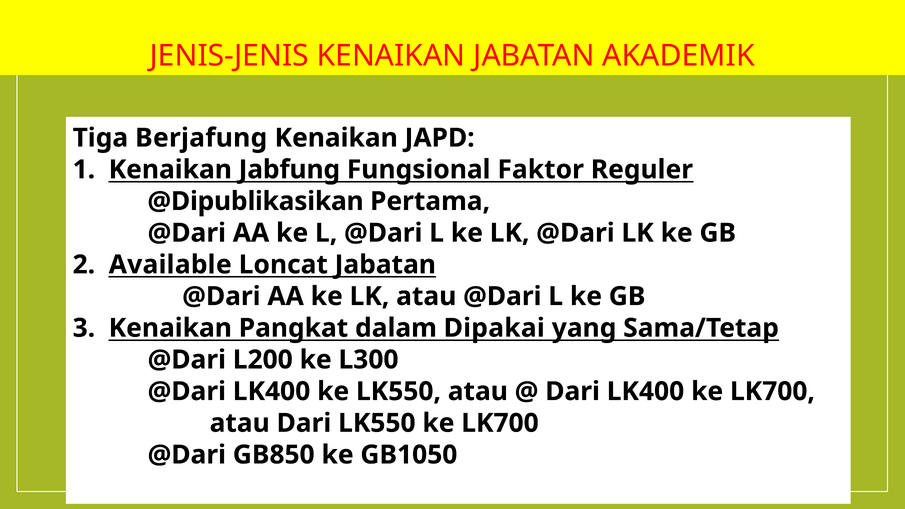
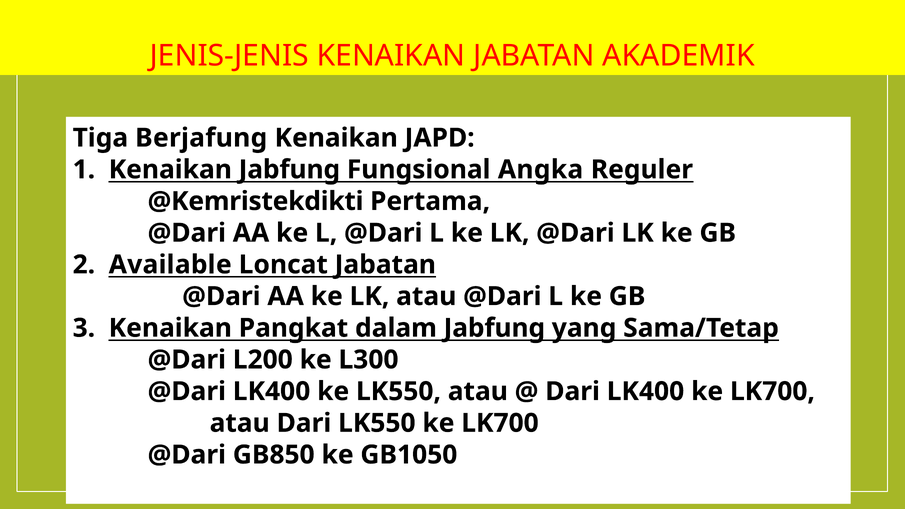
Faktor: Faktor -> Angka
@Dipublikasikan: @Dipublikasikan -> @Kemristekdikti
dalam Dipakai: Dipakai -> Jabfung
